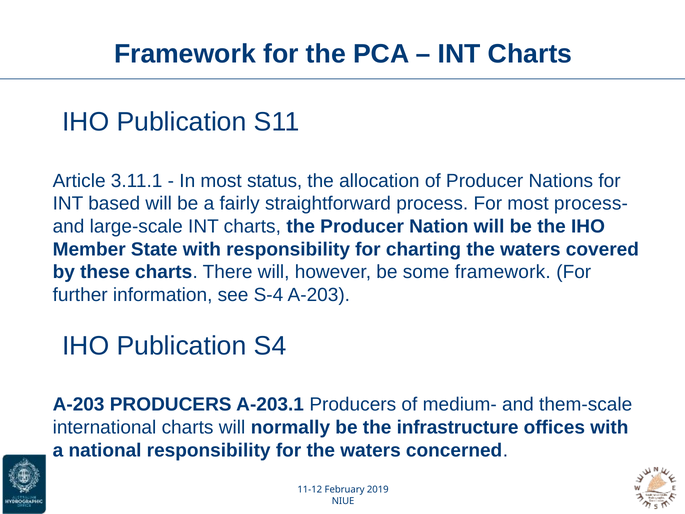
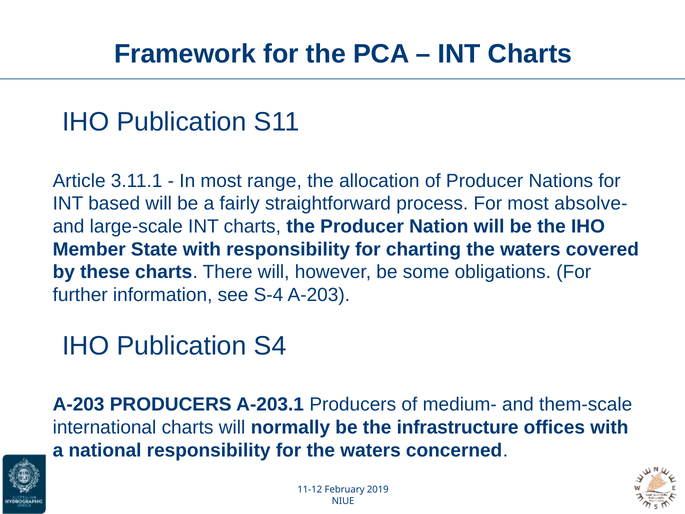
status: status -> range
process-: process- -> absolve-
some framework: framework -> obligations
